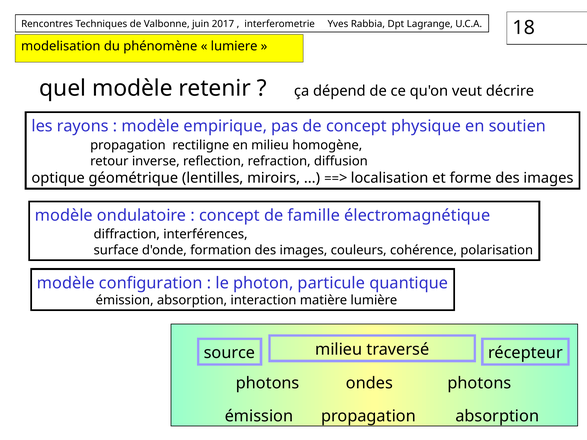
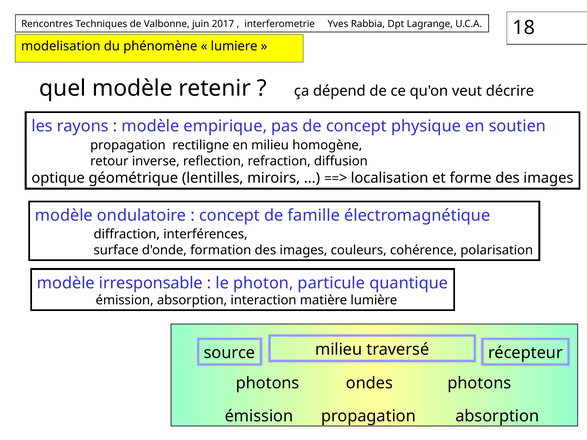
configuration: configuration -> irresponsable
